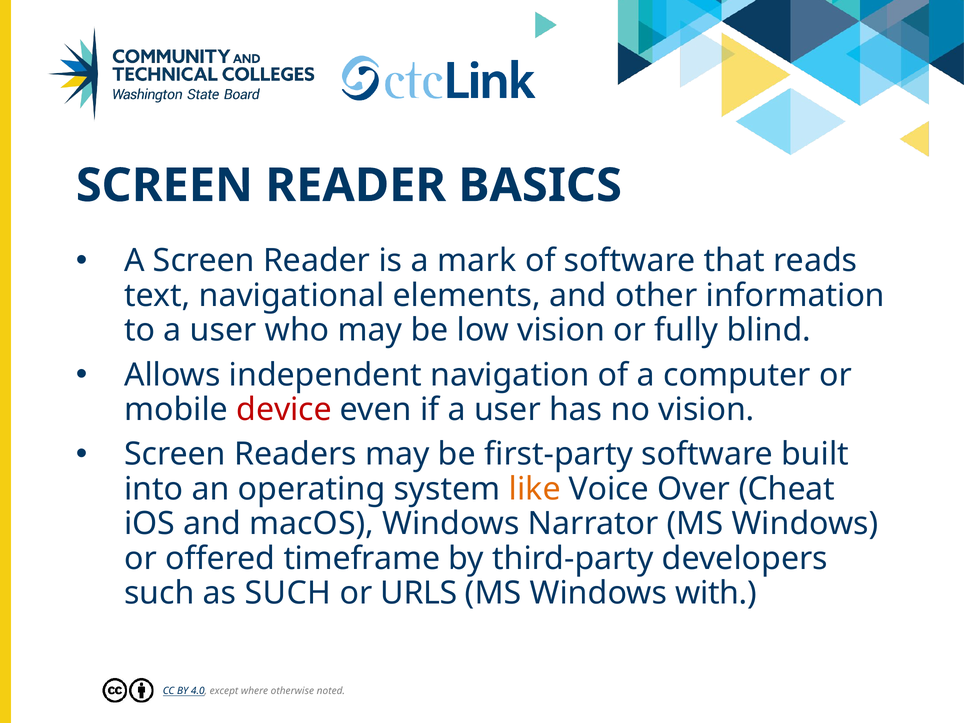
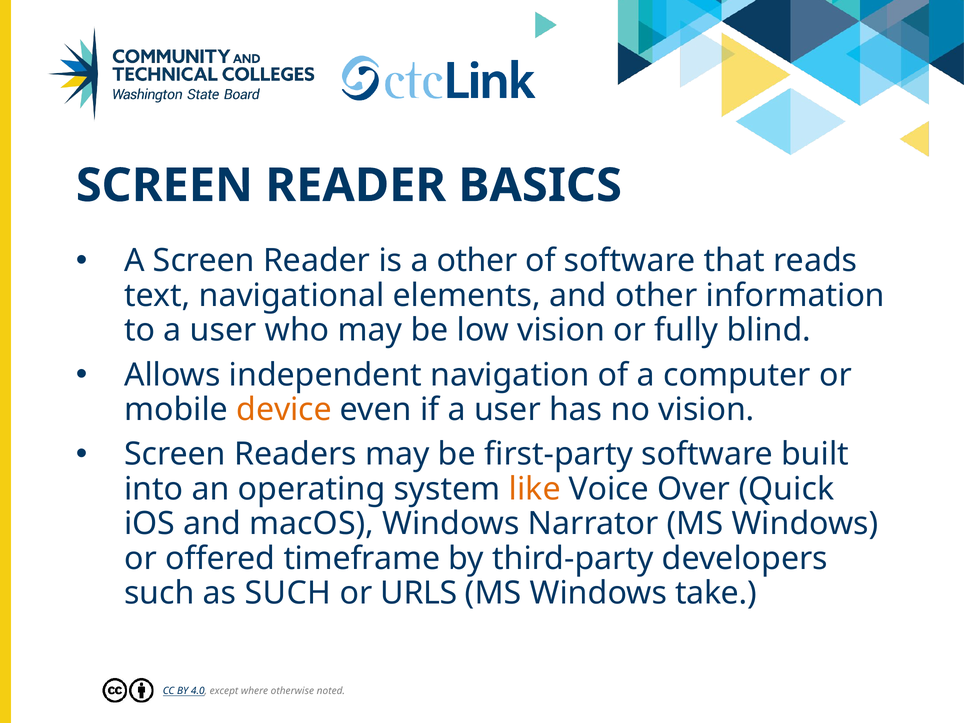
a mark: mark -> other
device colour: red -> orange
Cheat: Cheat -> Quick
with: with -> take
